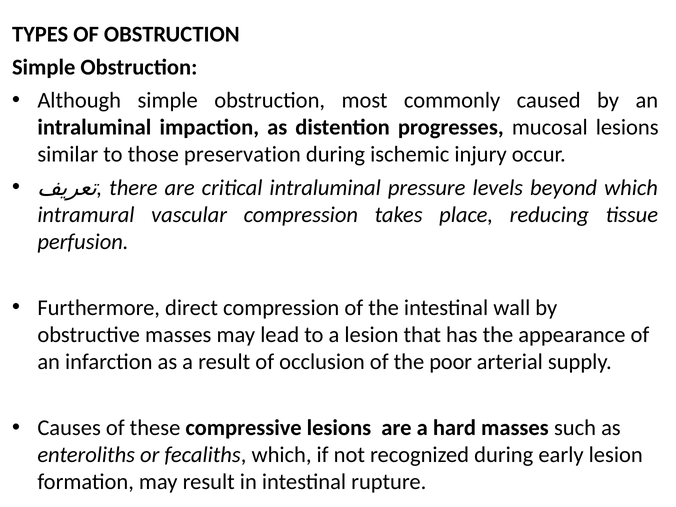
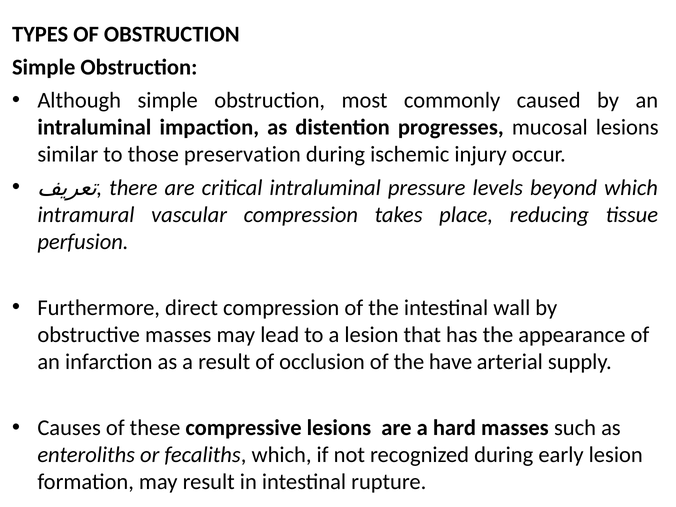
poor: poor -> have
